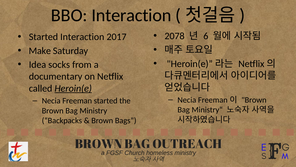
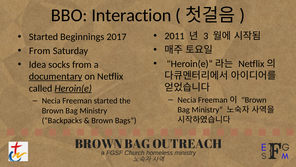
2078: 2078 -> 2011
6: 6 -> 3
Started Interaction: Interaction -> Beginnings
Make at (40, 51): Make -> From
documentary underline: none -> present
